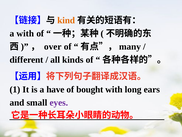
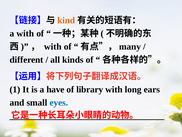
over at (53, 46): over -> with
bought: bought -> library
eyes colour: purple -> blue
